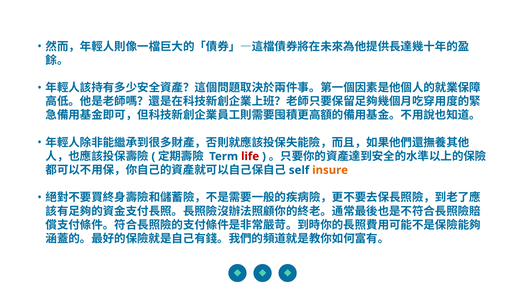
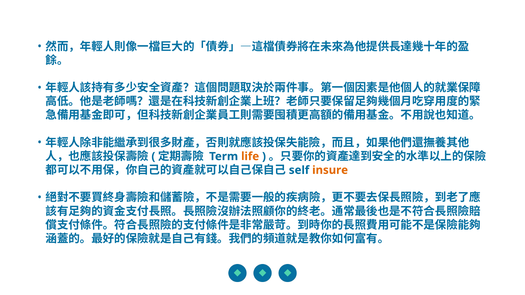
life colour: red -> orange
